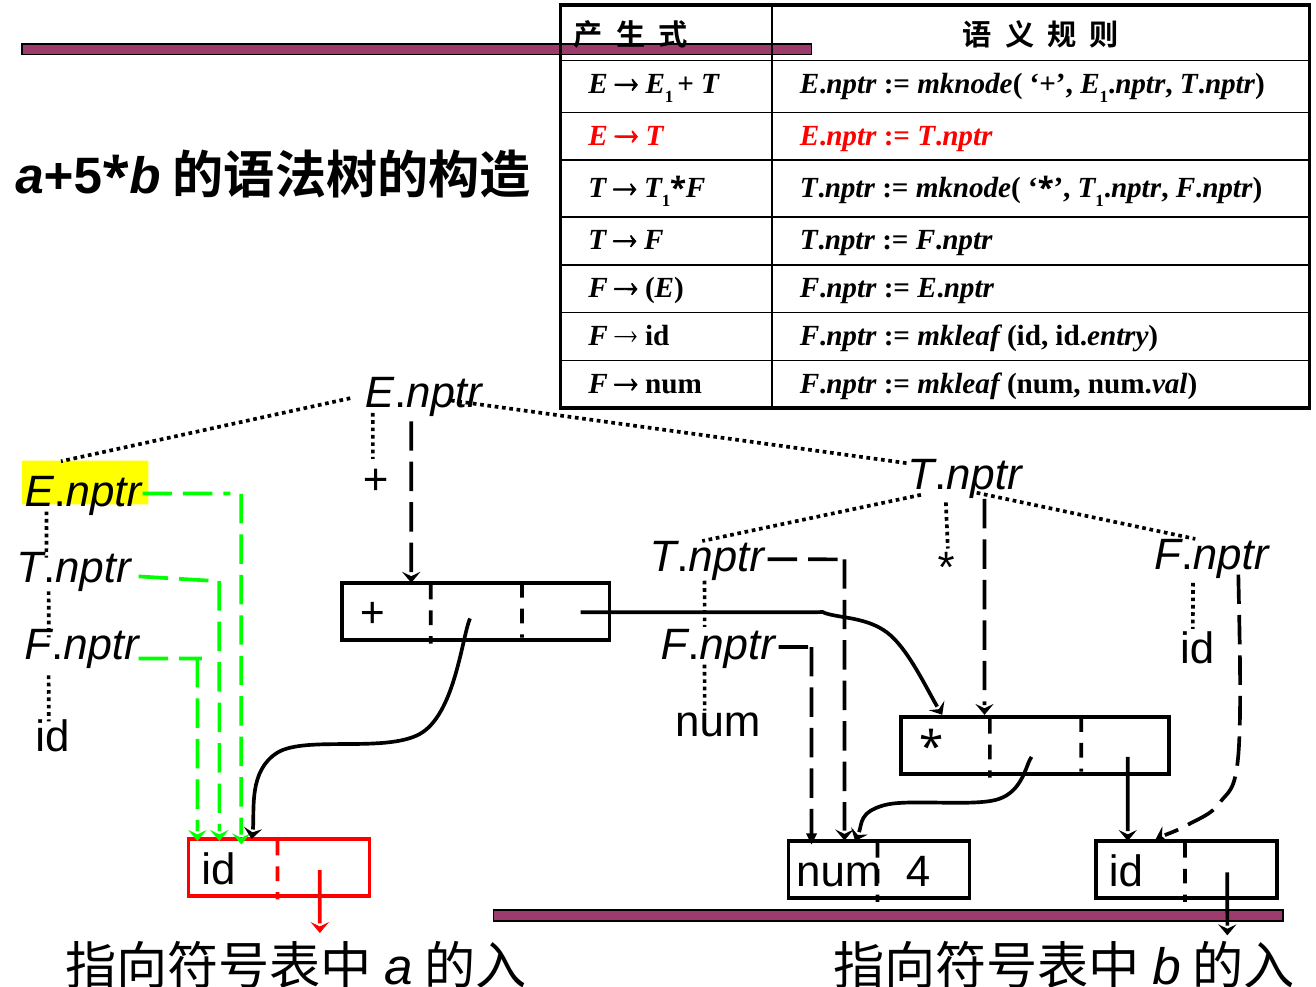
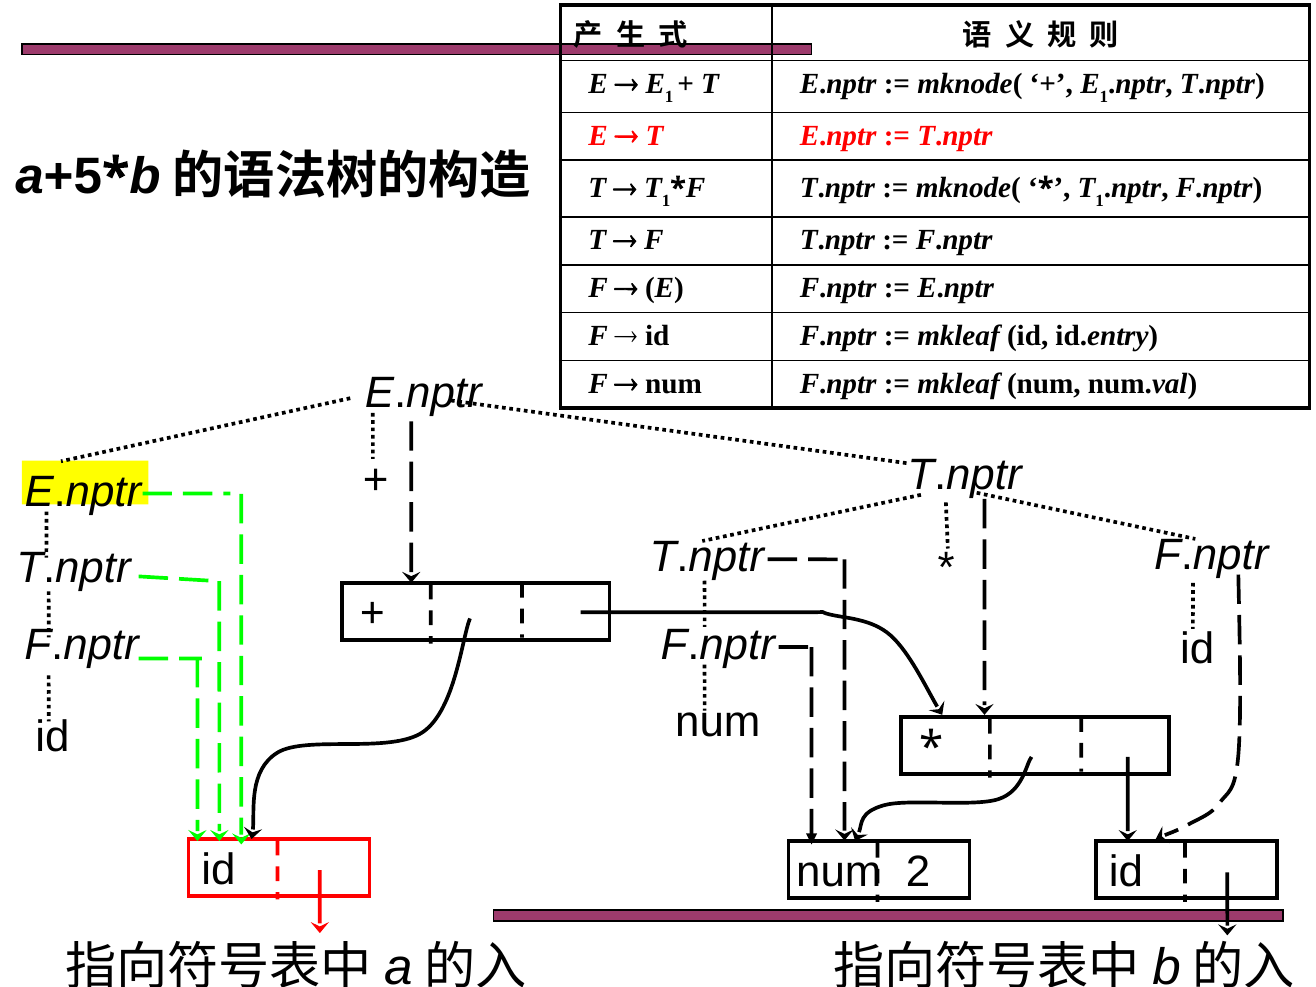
4: 4 -> 2
